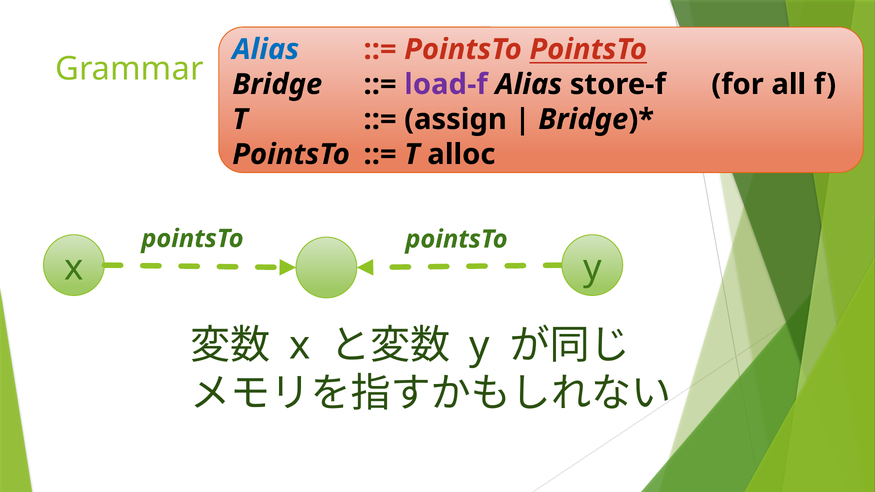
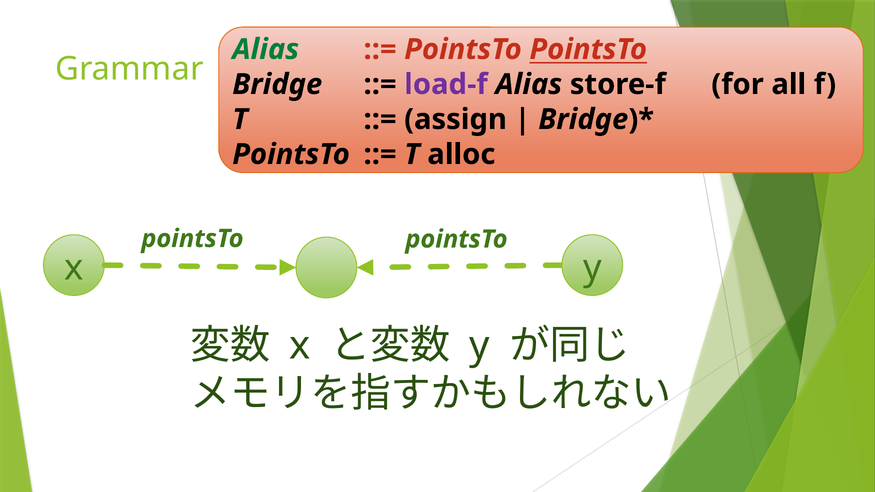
Alias at (266, 49) colour: blue -> green
